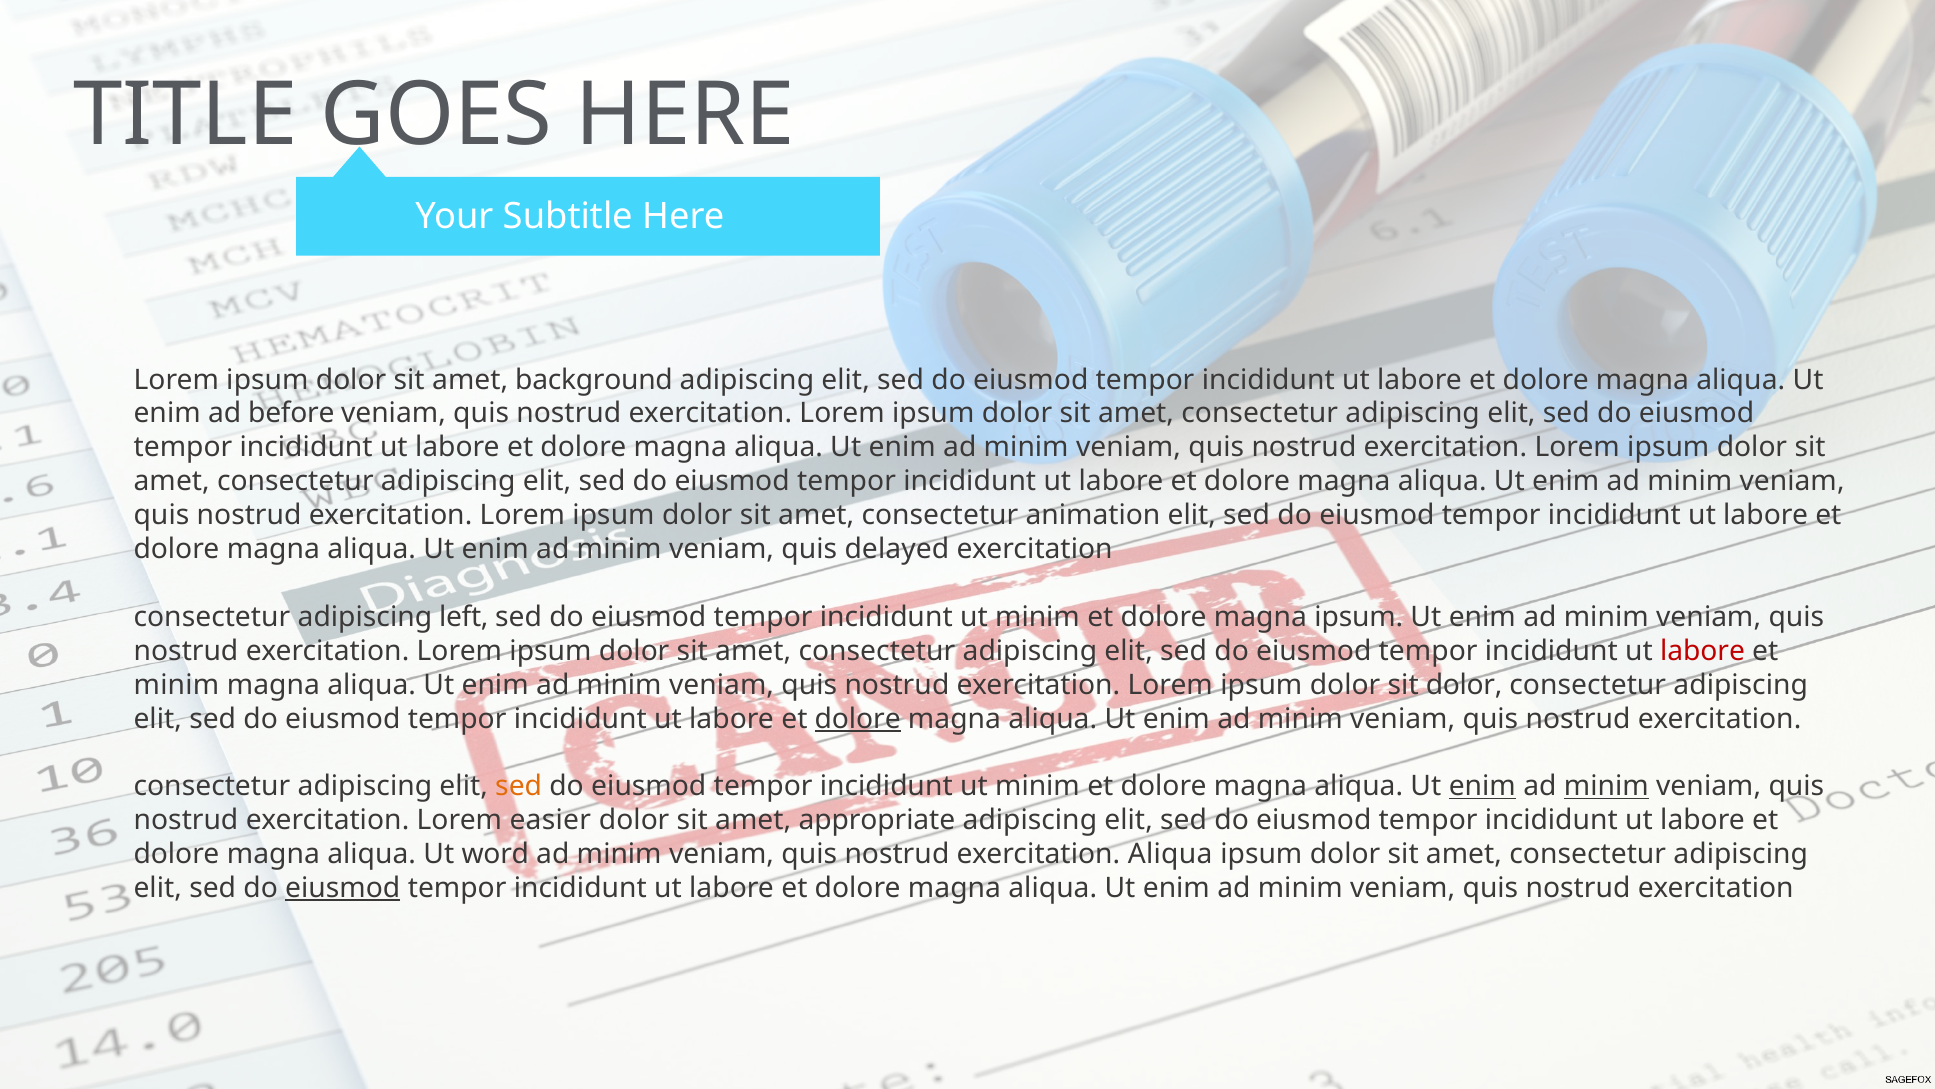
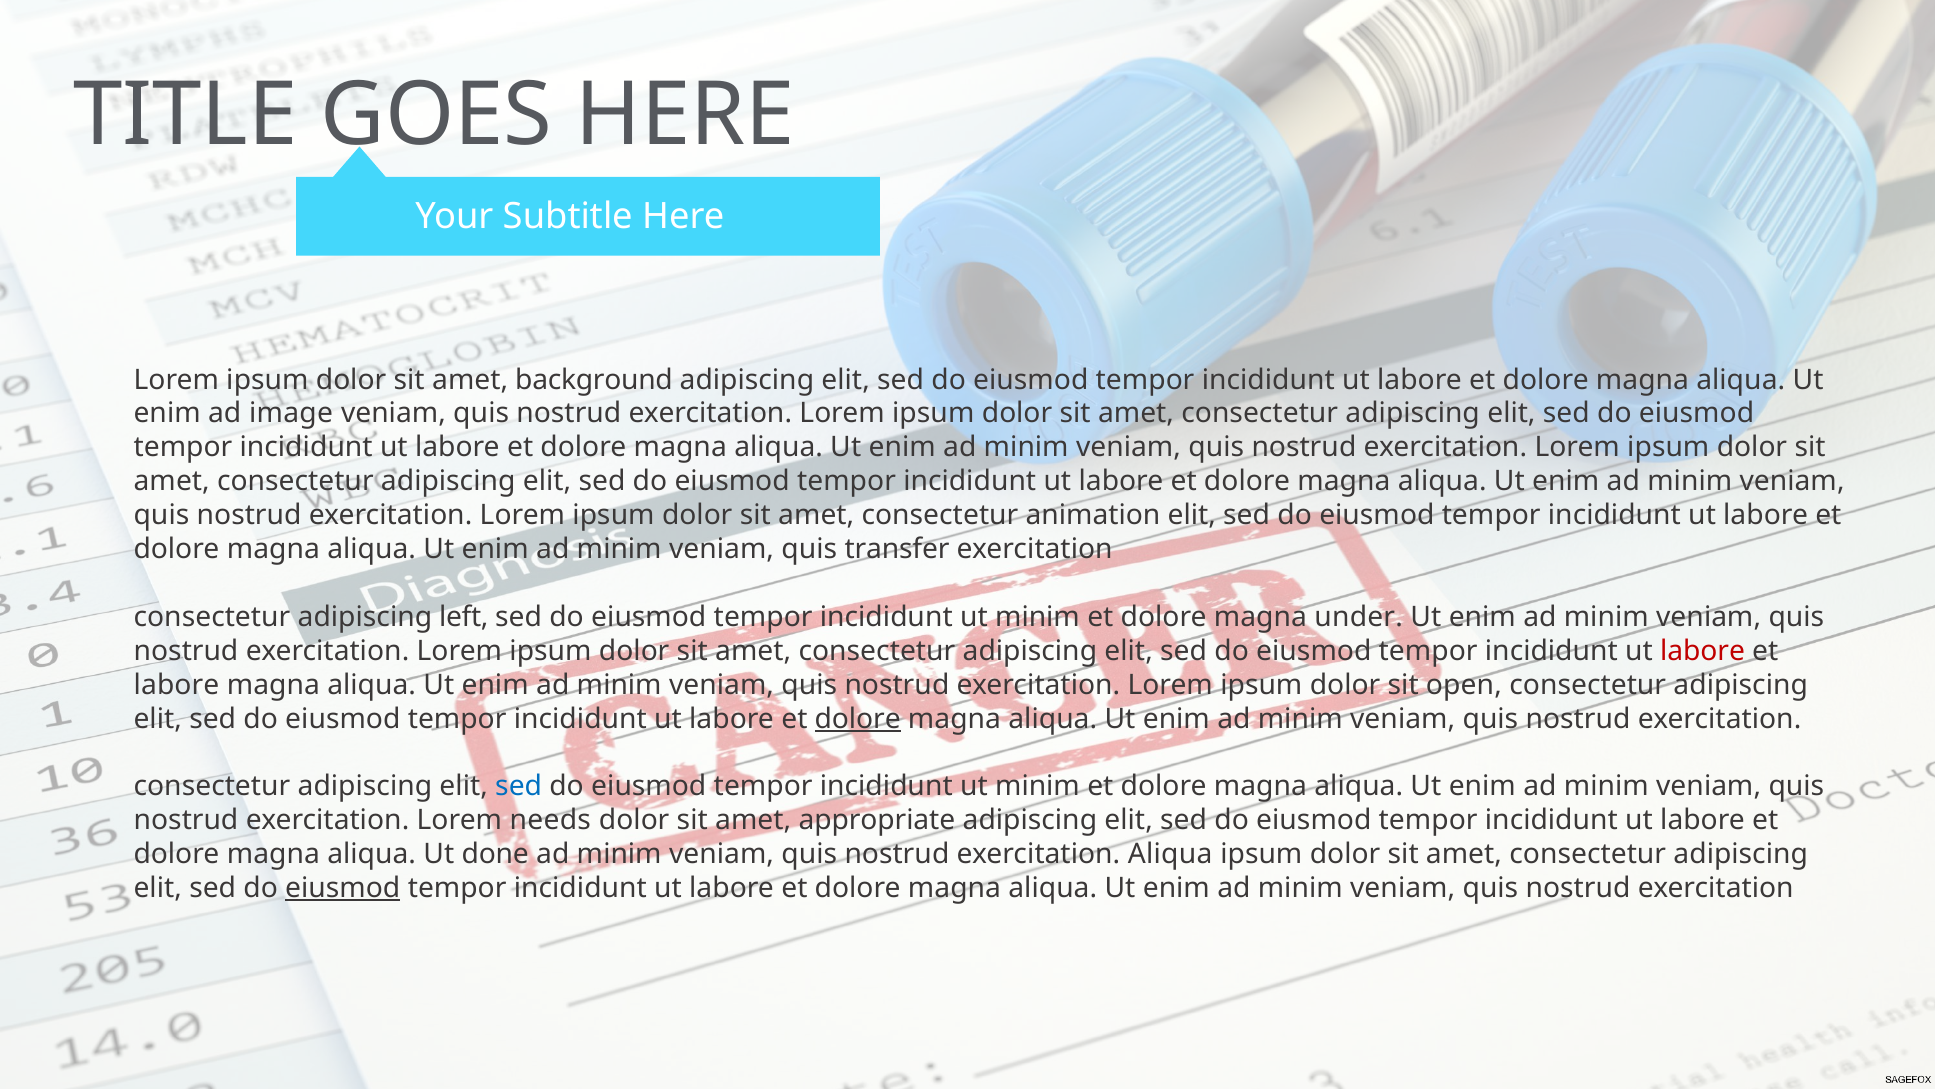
before: before -> image
delayed: delayed -> transfer
magna ipsum: ipsum -> under
minim at (176, 684): minim -> labore
sit dolor: dolor -> open
sed at (519, 786) colour: orange -> blue
enim at (1482, 786) underline: present -> none
minim at (1606, 786) underline: present -> none
easier: easier -> needs
word: word -> done
